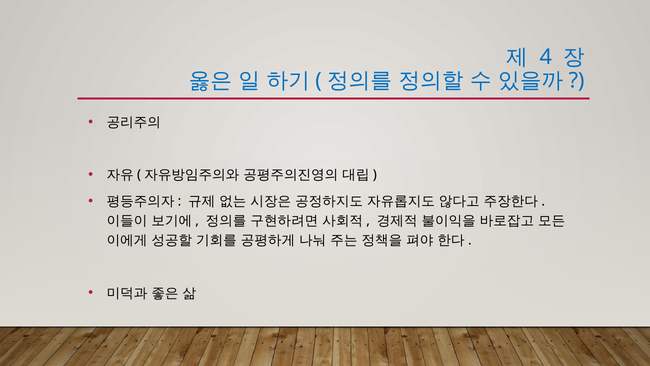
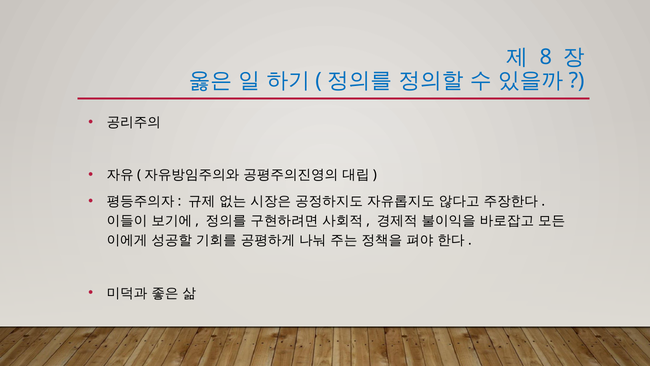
4: 4 -> 8
